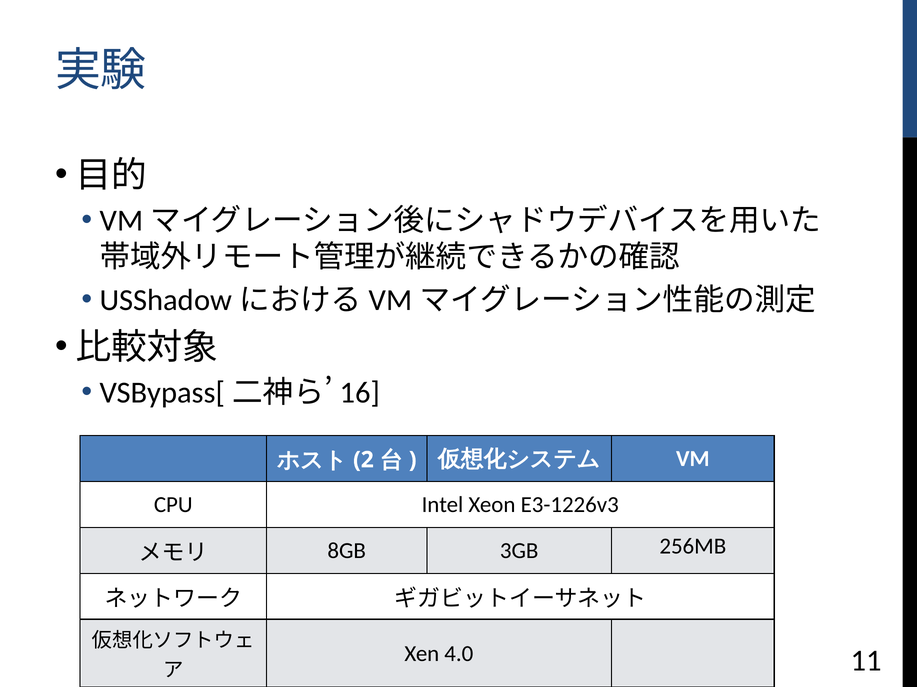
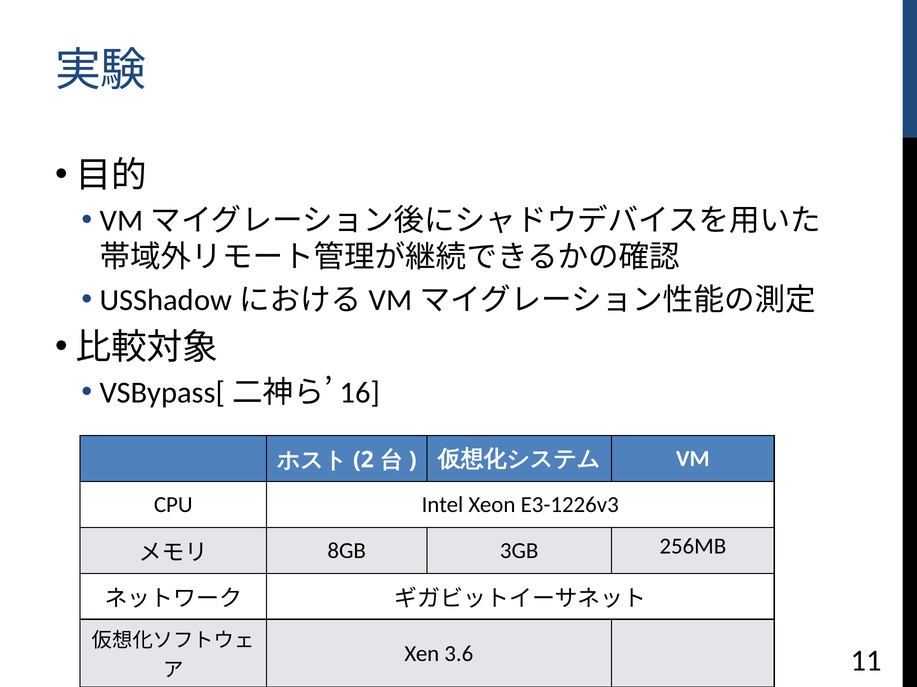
4.0: 4.0 -> 3.6
